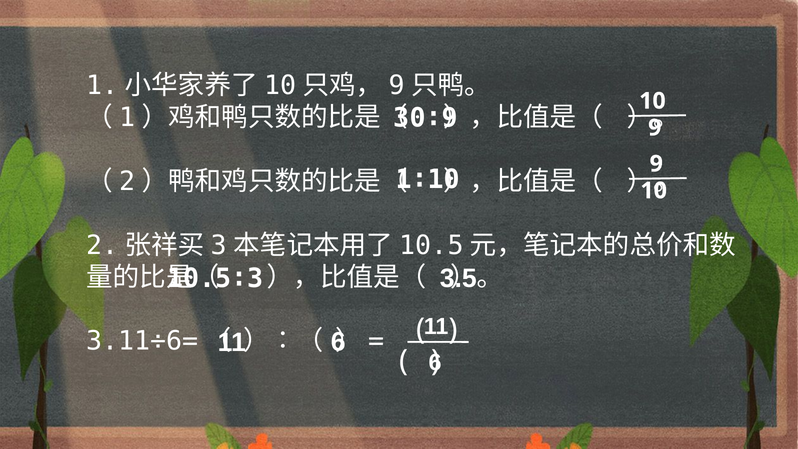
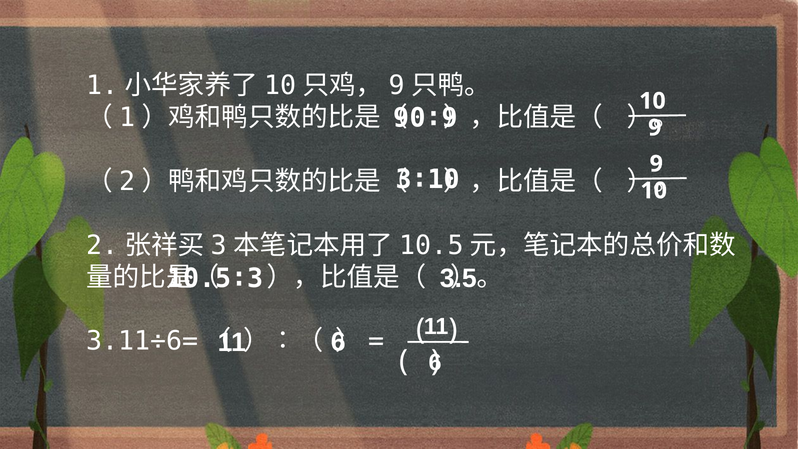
30∶9: 30∶9 -> 90∶9
1∶10: 1∶10 -> 3∶10
